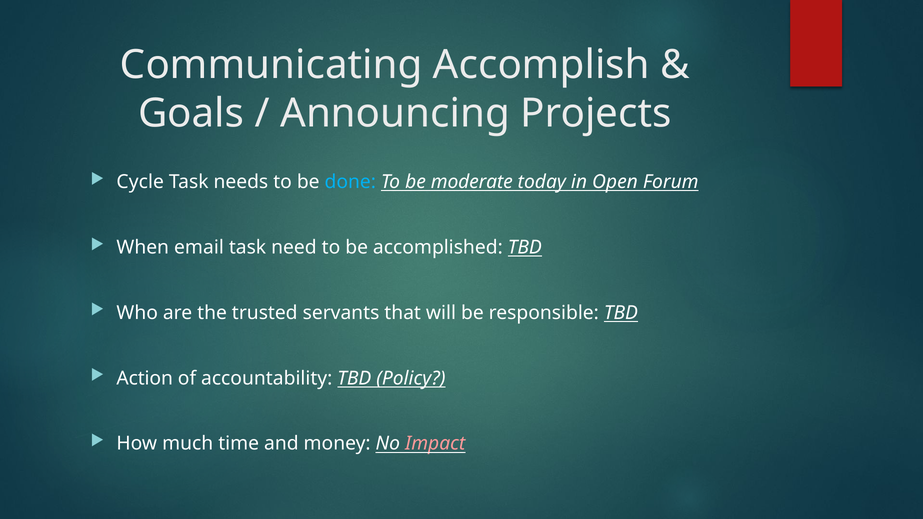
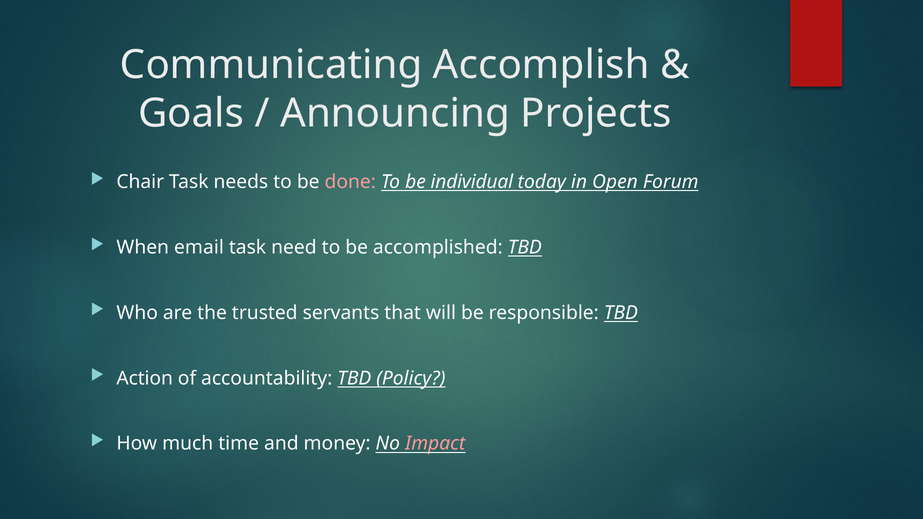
Cycle: Cycle -> Chair
done colour: light blue -> pink
moderate: moderate -> individual
